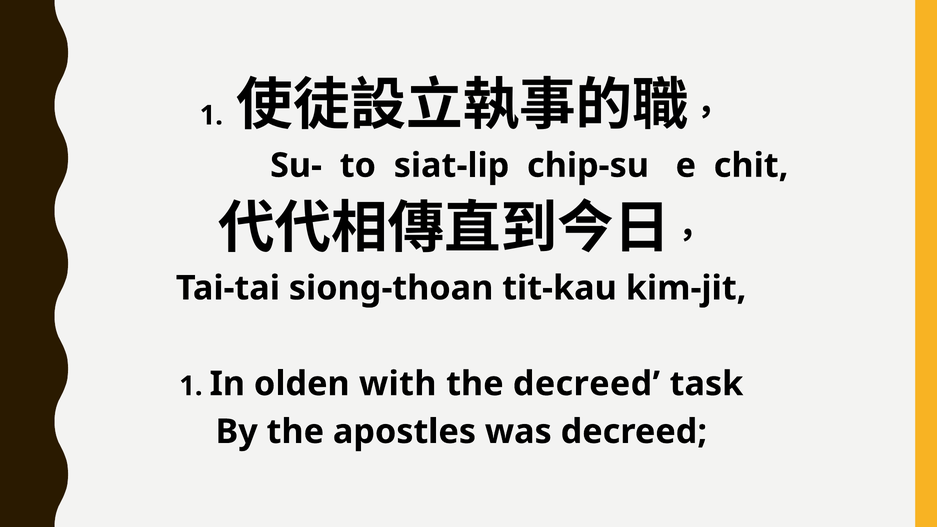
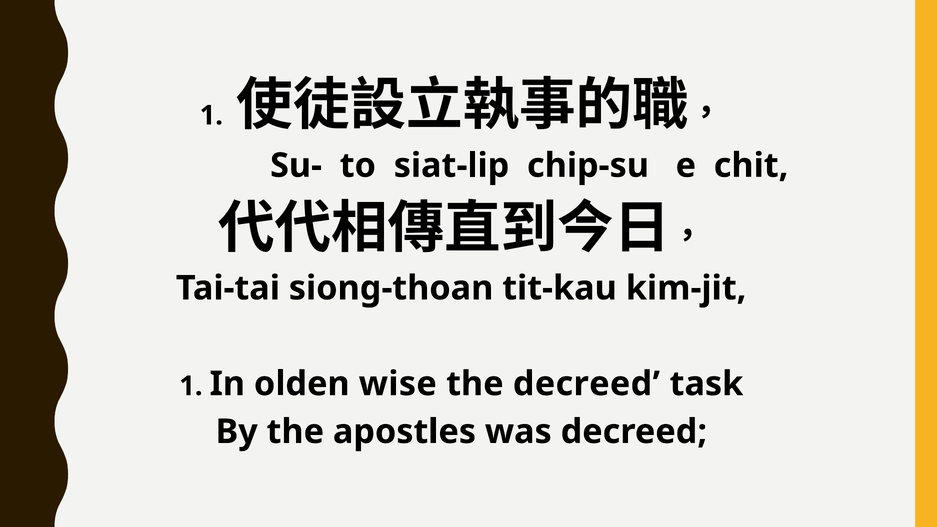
with: with -> wise
